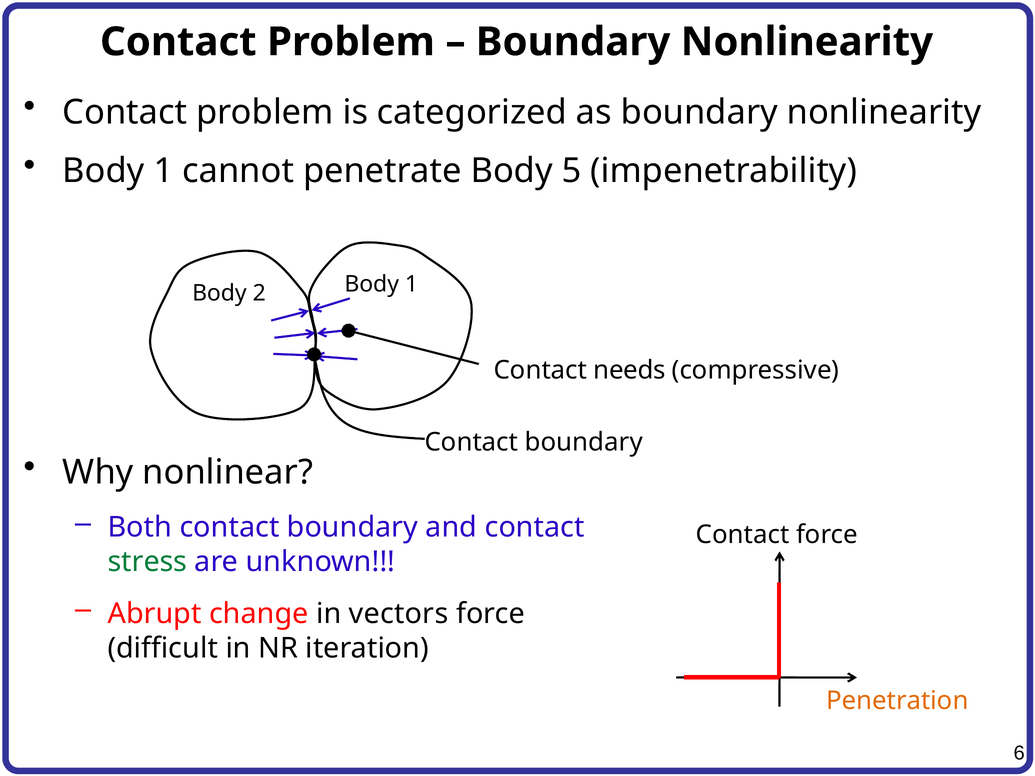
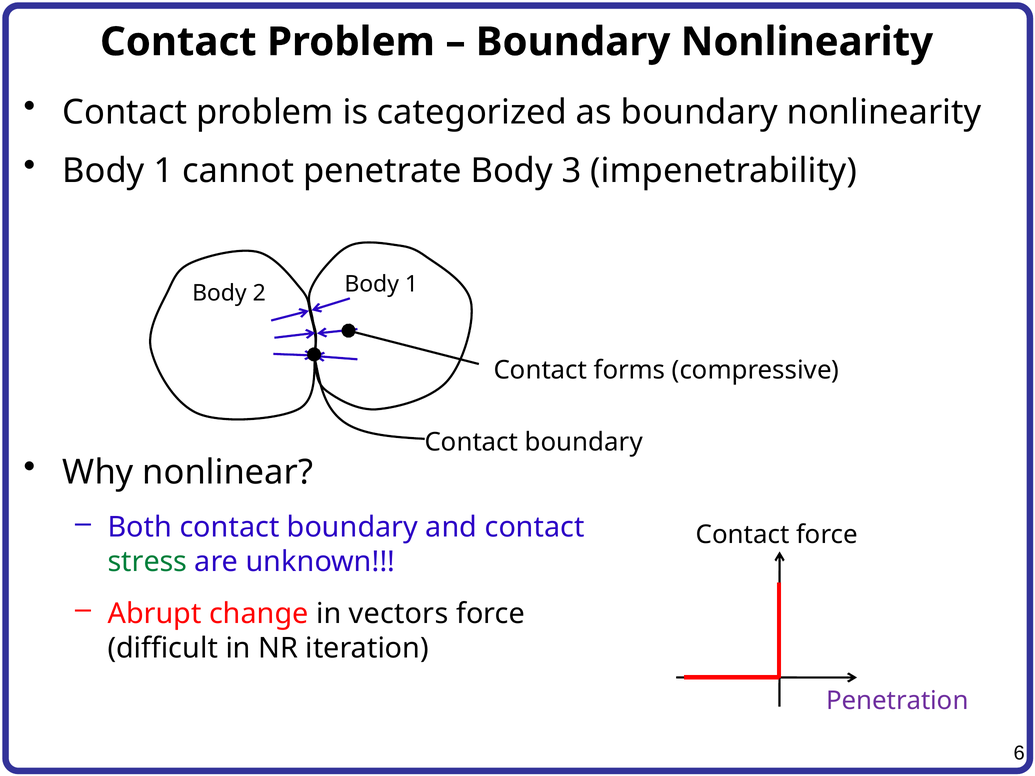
5: 5 -> 3
needs: needs -> forms
Penetration colour: orange -> purple
